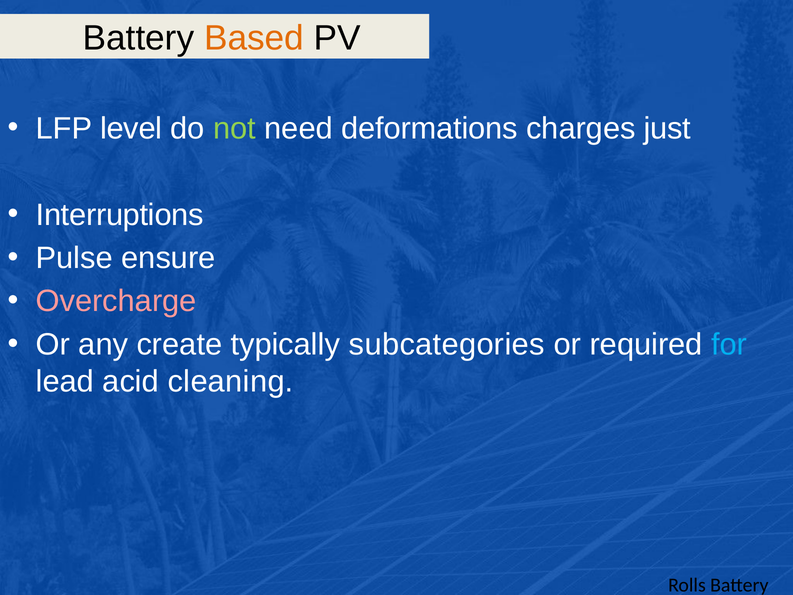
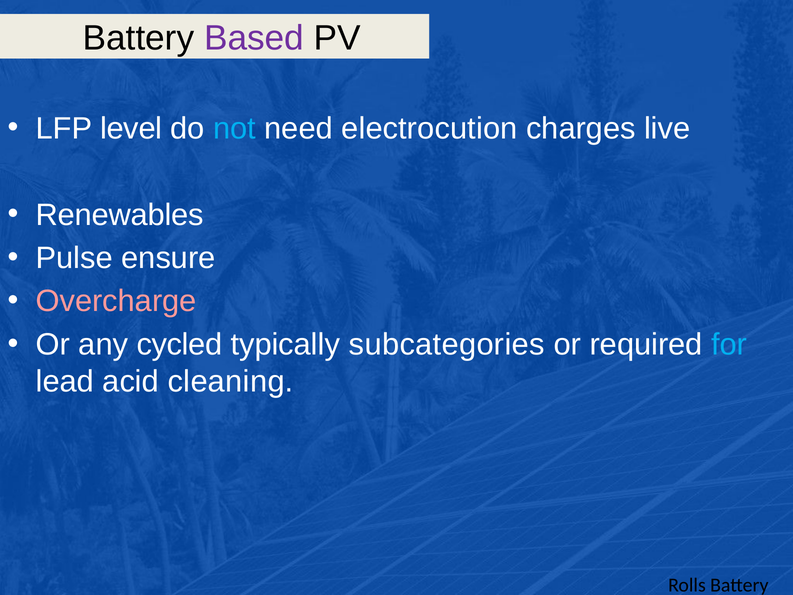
Based colour: orange -> purple
not colour: light green -> light blue
deformations: deformations -> electrocution
just: just -> live
Interruptions: Interruptions -> Renewables
create: create -> cycled
